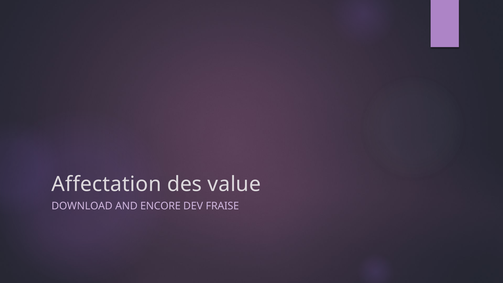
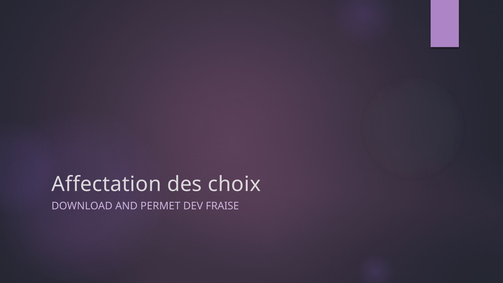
value: value -> choix
ENCORE: ENCORE -> PERMET
